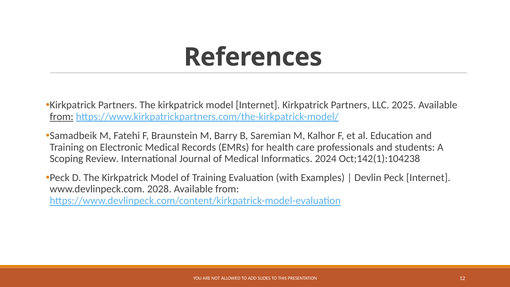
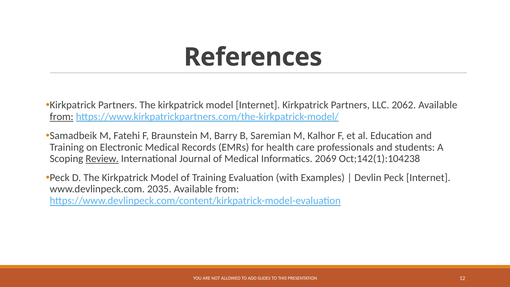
2025: 2025 -> 2062
Review underline: none -> present
2024: 2024 -> 2069
2028: 2028 -> 2035
